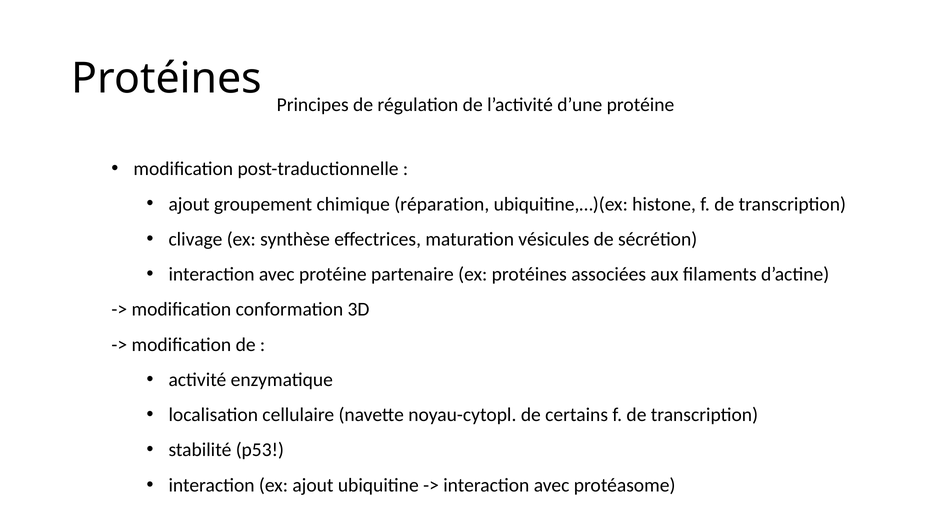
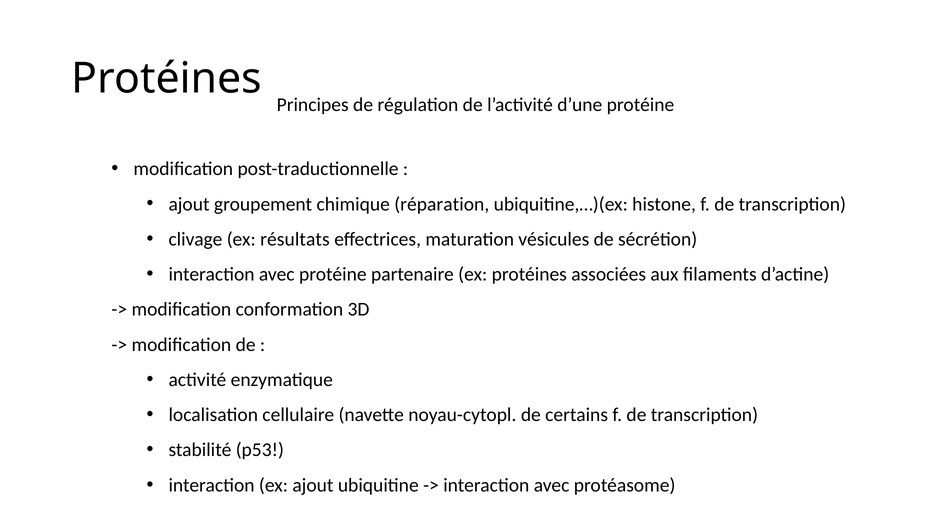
synthèse: synthèse -> résultats
